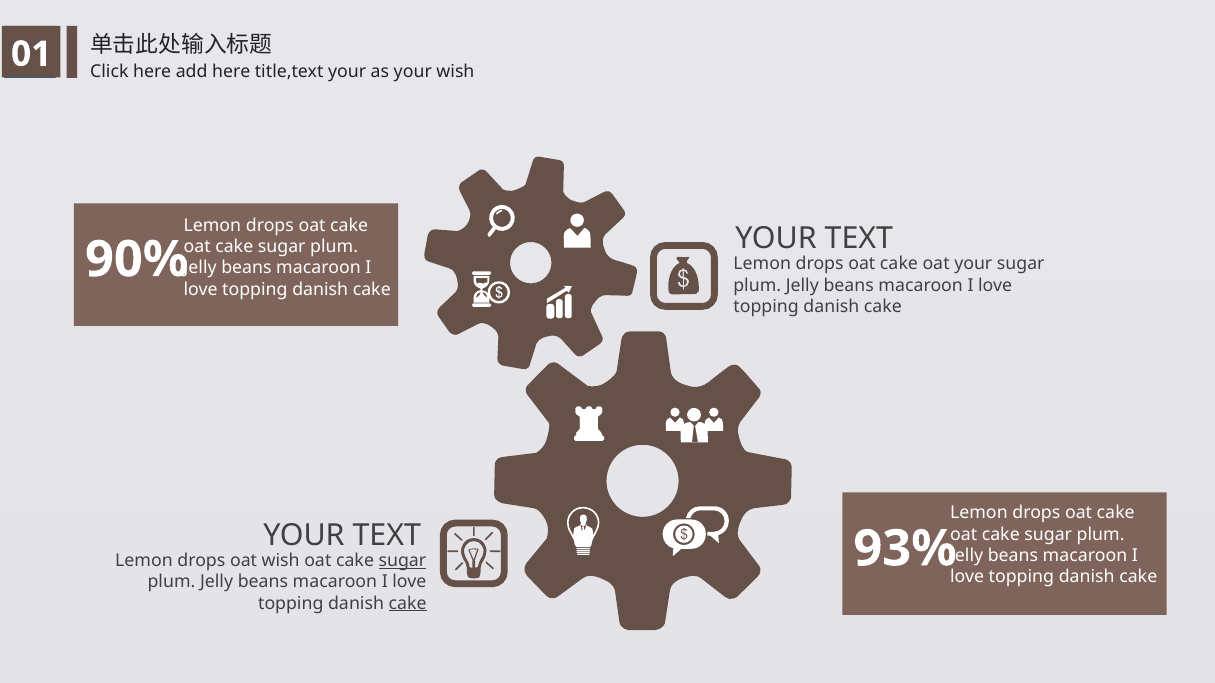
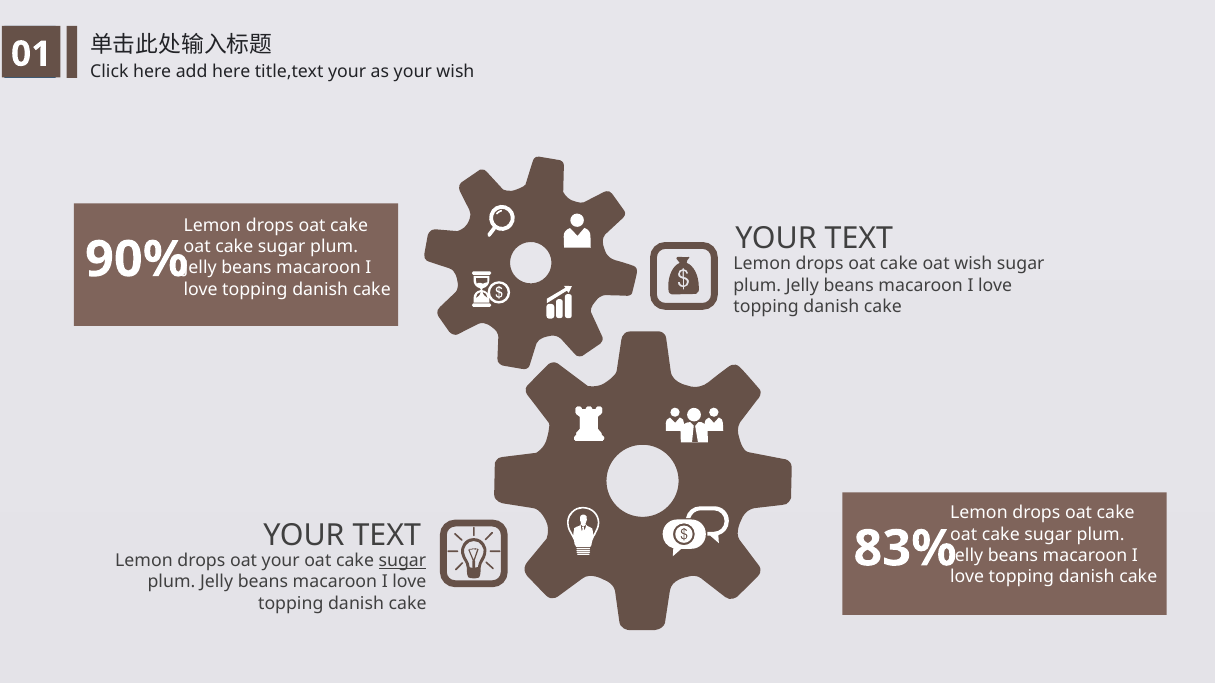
oat your: your -> wish
93%: 93% -> 83%
oat wish: wish -> your
cake at (408, 604) underline: present -> none
